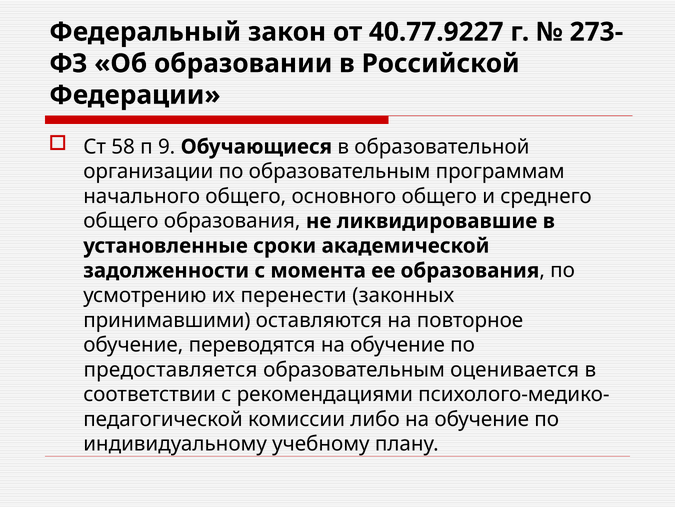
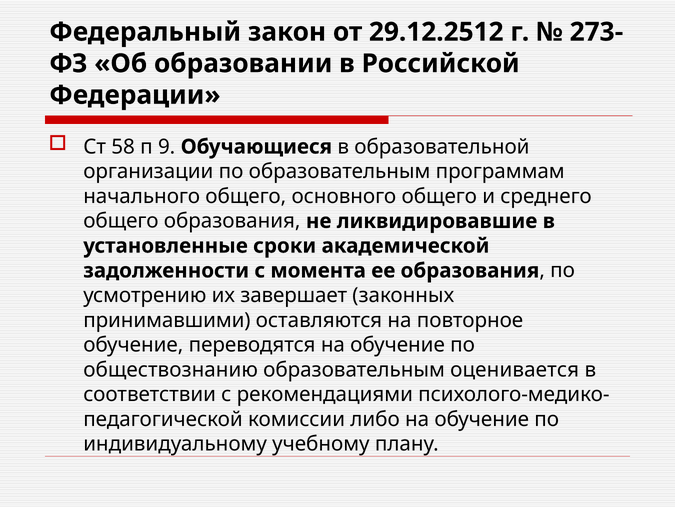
40.77.9227: 40.77.9227 -> 29.12.2512
перенести: перенести -> завершает
предоставляется: предоставляется -> обществознанию
